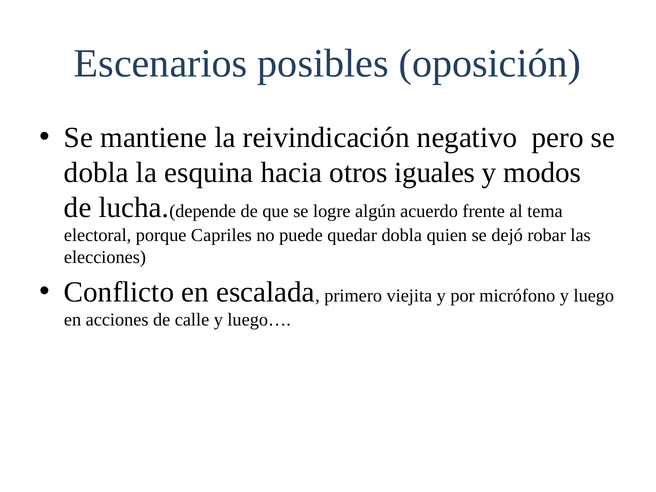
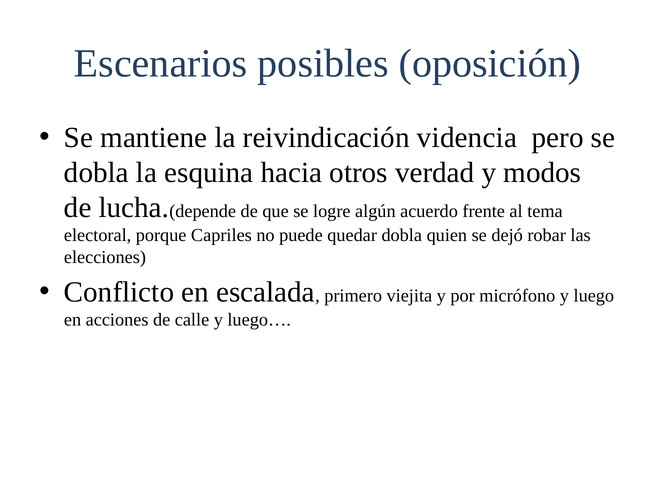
negativo: negativo -> videncia
iguales: iguales -> verdad
